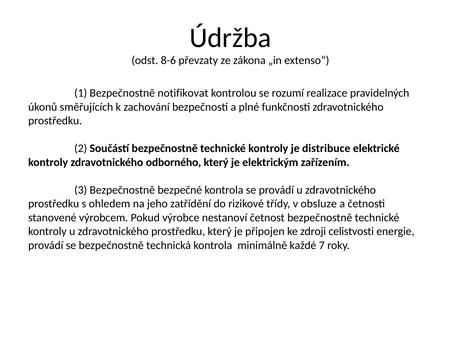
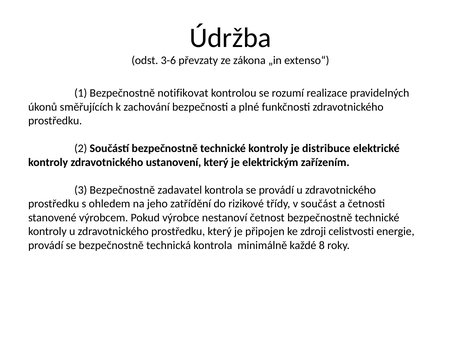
8-6: 8-6 -> 3-6
odborného: odborného -> ustanovení
bezpečné: bezpečné -> zadavatel
obsluze: obsluze -> součást
7: 7 -> 8
